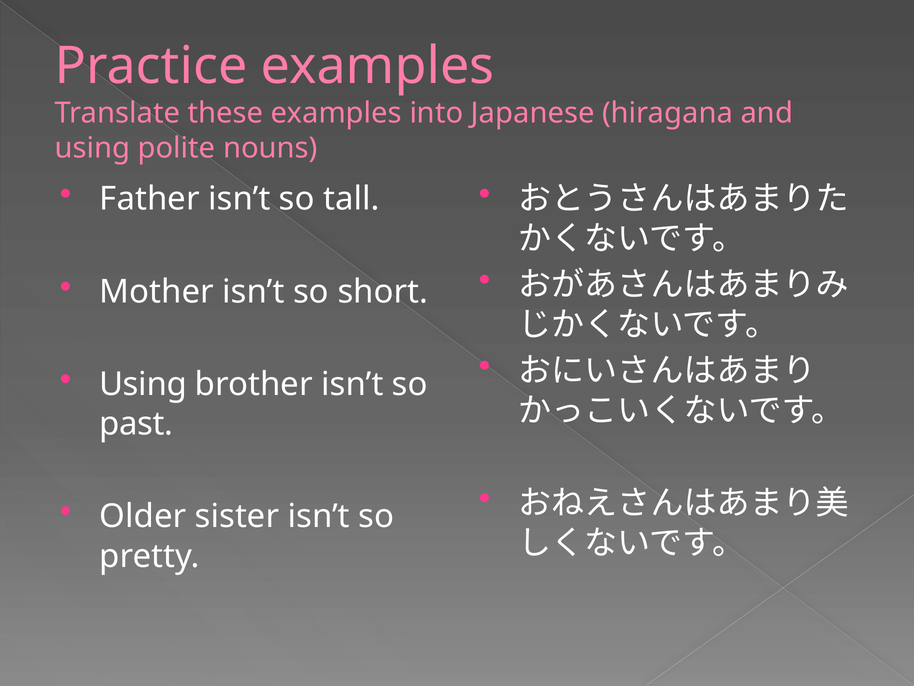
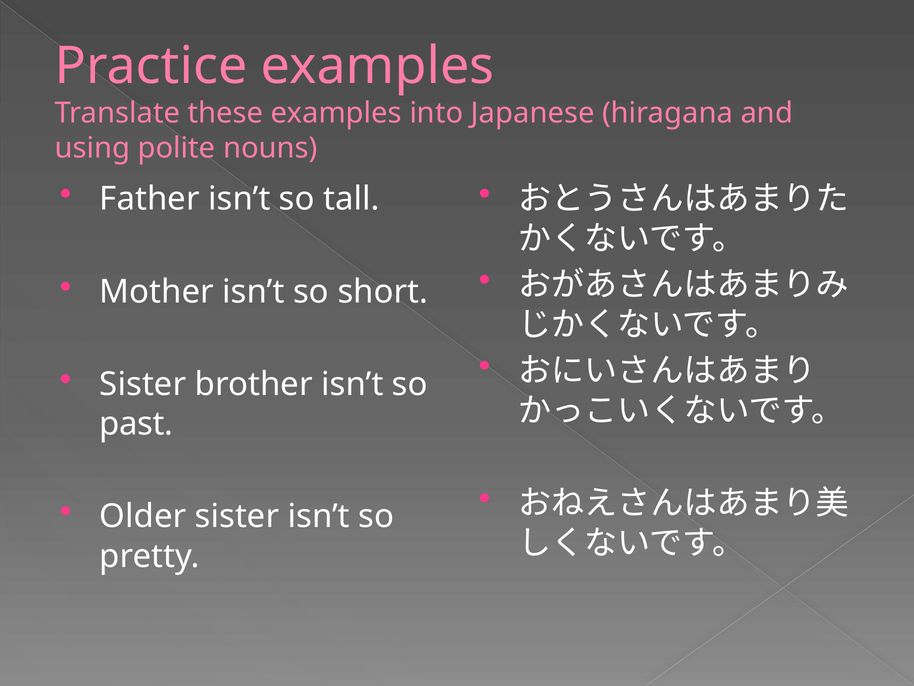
Using at (143, 384): Using -> Sister
